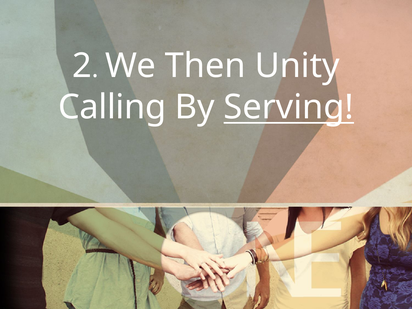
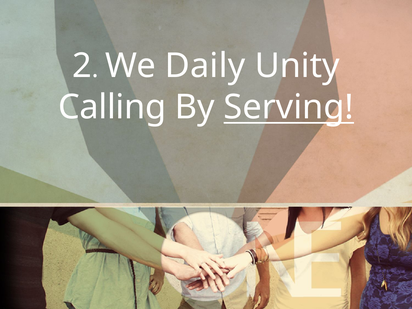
Then: Then -> Daily
